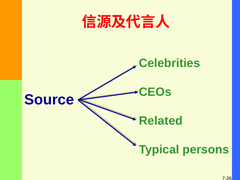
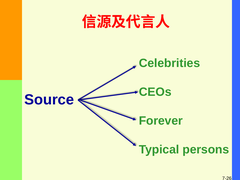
Related: Related -> Forever
